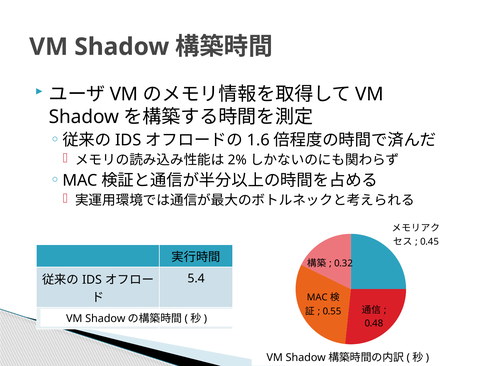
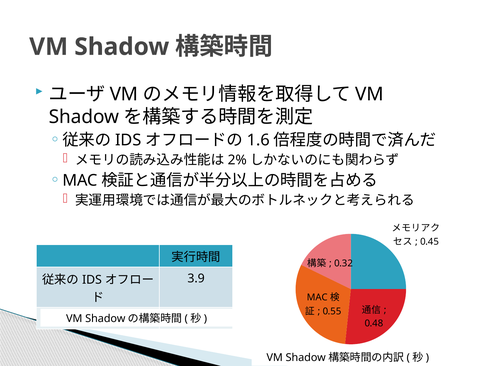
5.4: 5.4 -> 3.9
